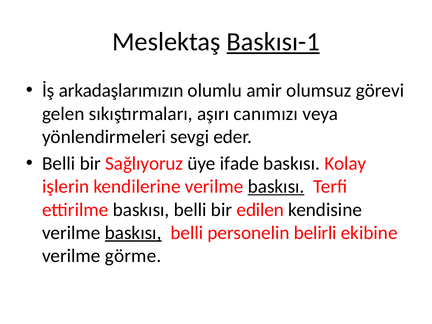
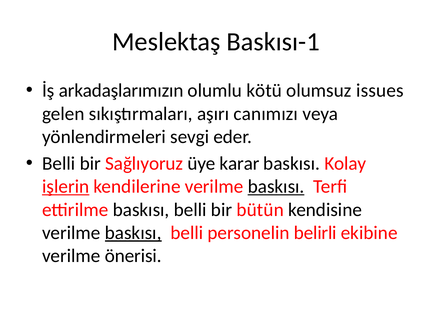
Baskısı-1 underline: present -> none
amir: amir -> kötü
görevi: görevi -> issues
ifade: ifade -> karar
işlerin underline: none -> present
edilen: edilen -> bütün
görme: görme -> önerisi
